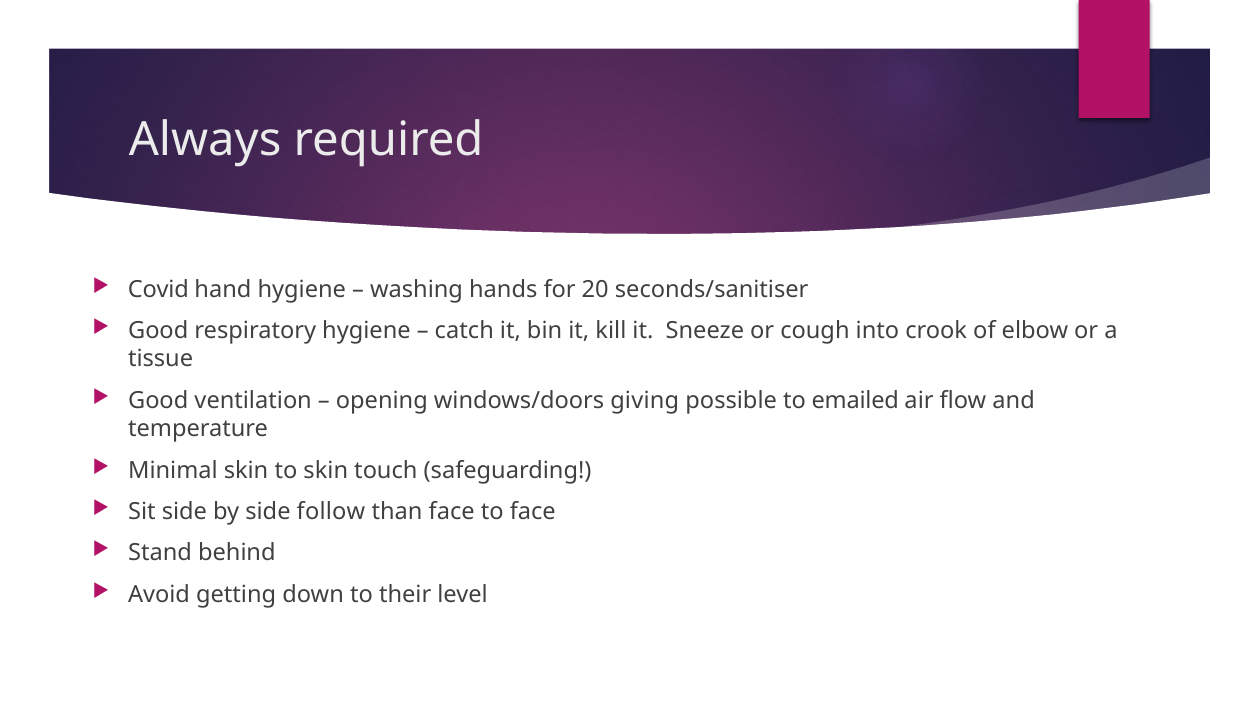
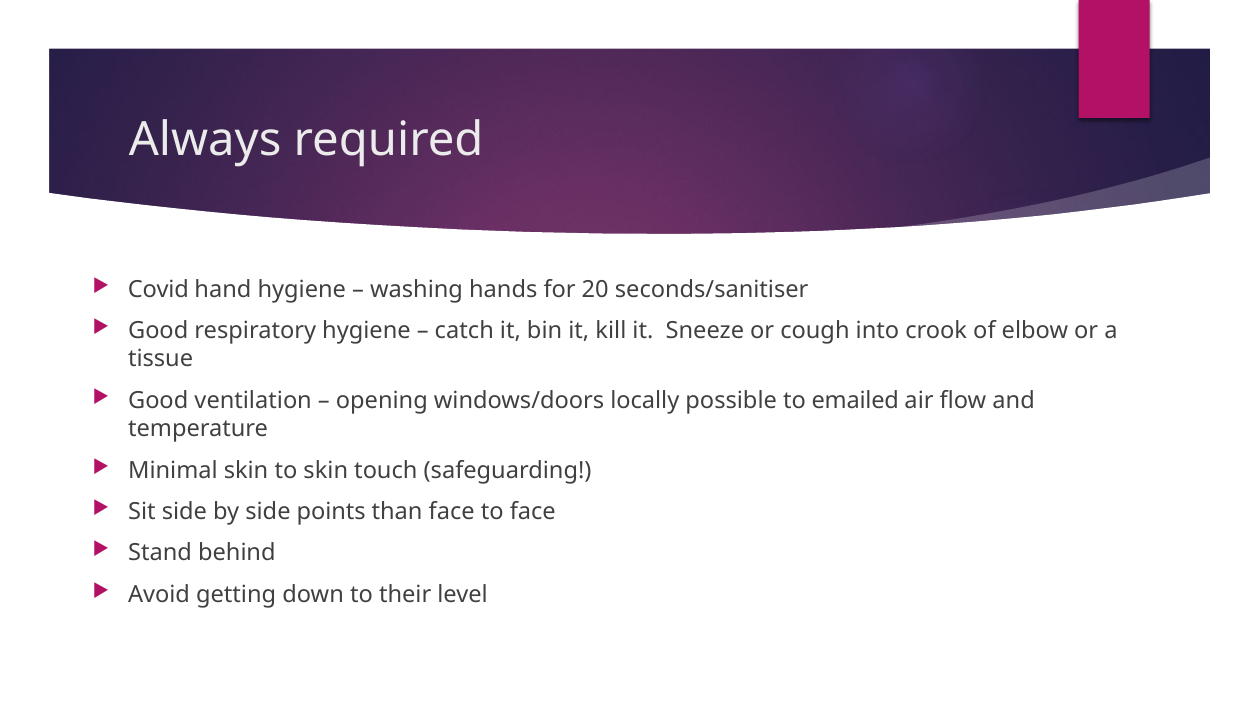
giving: giving -> locally
follow: follow -> points
